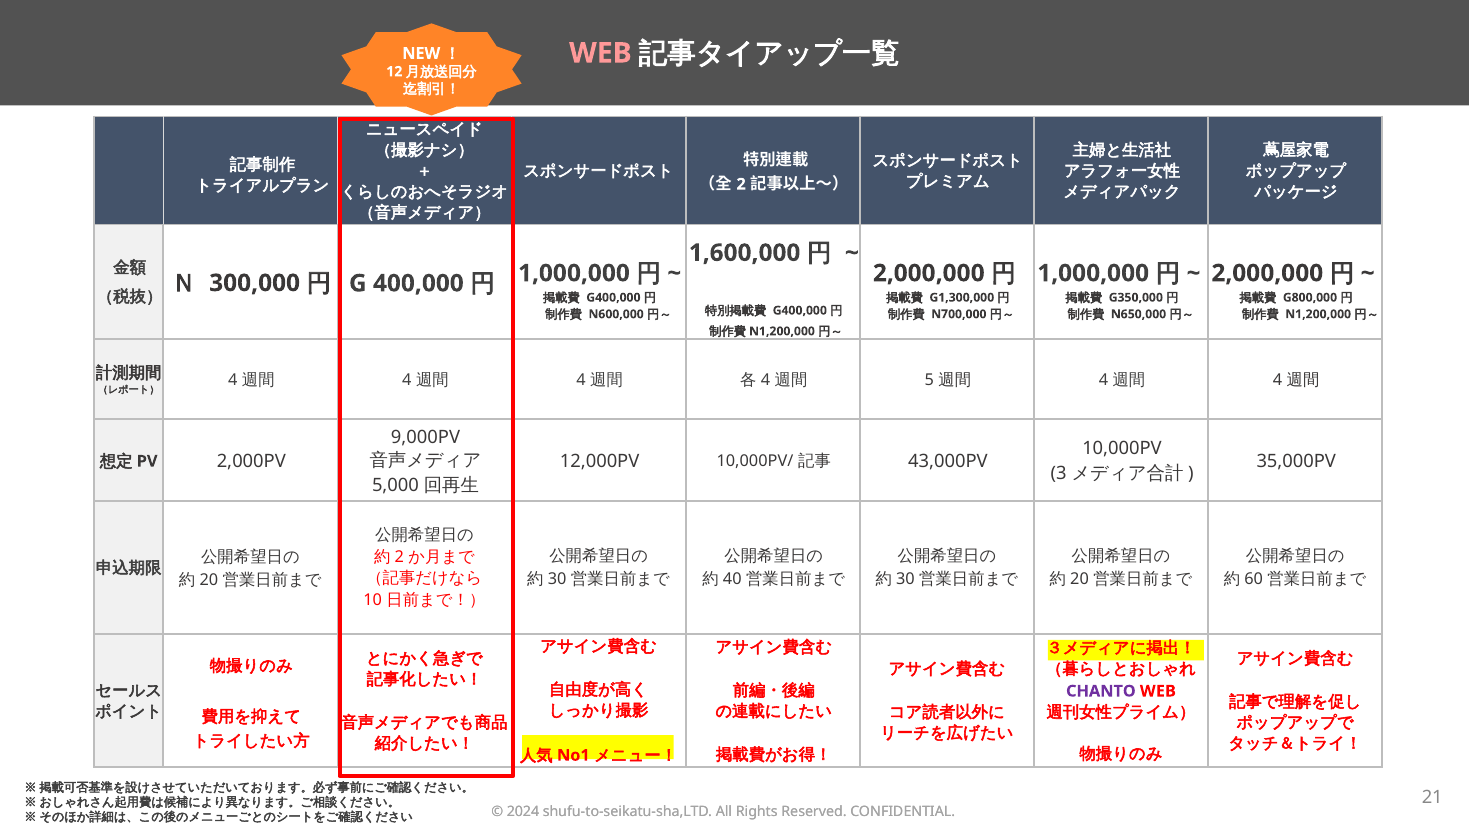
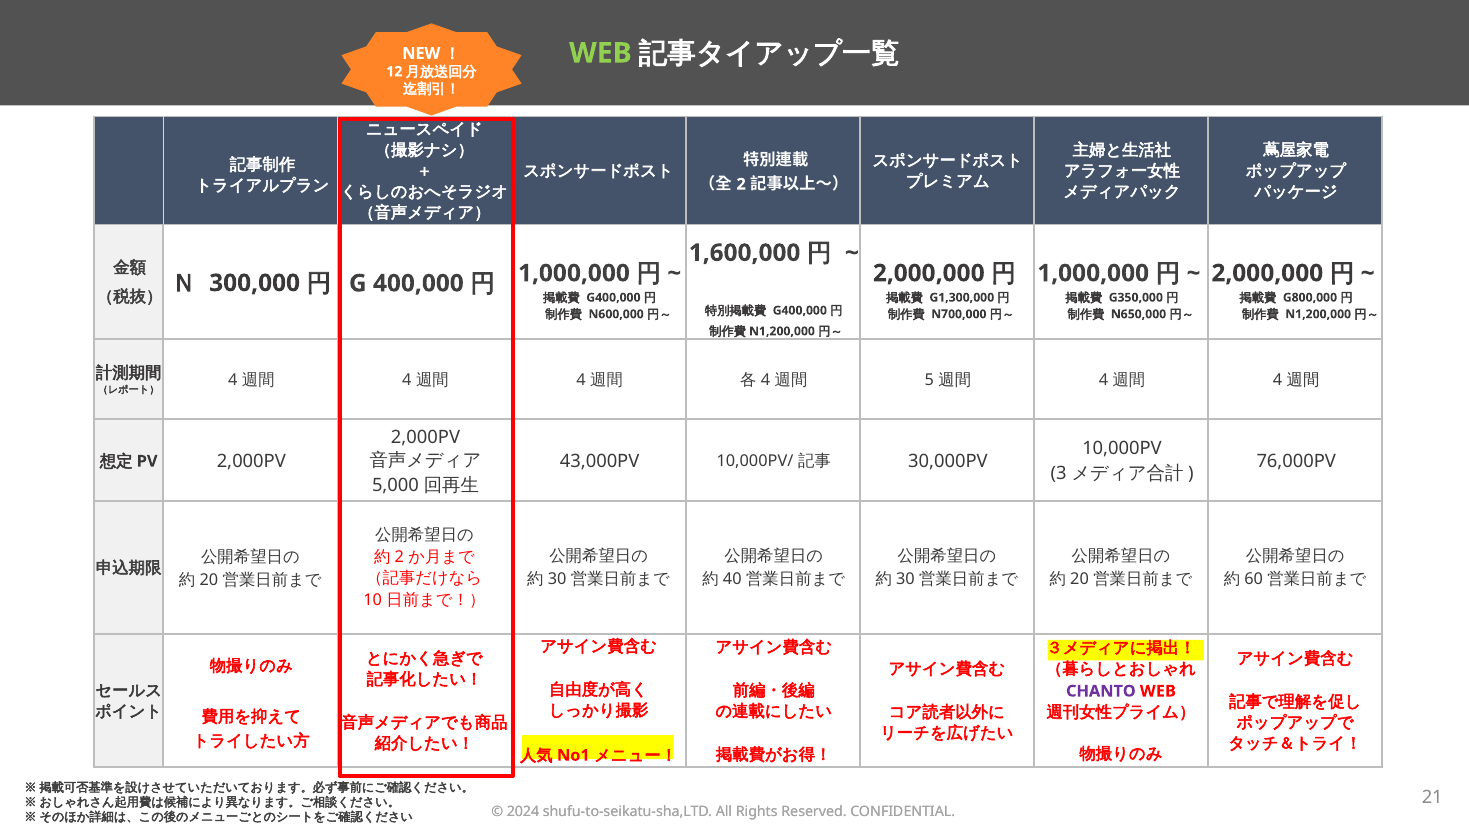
WEB at (600, 53) colour: pink -> light green
9,000PV at (425, 437): 9,000PV -> 2,000PV
12,000PV: 12,000PV -> 43,000PV
43,000PV: 43,000PV -> 30,000PV
35,000PV: 35,000PV -> 76,000PV
